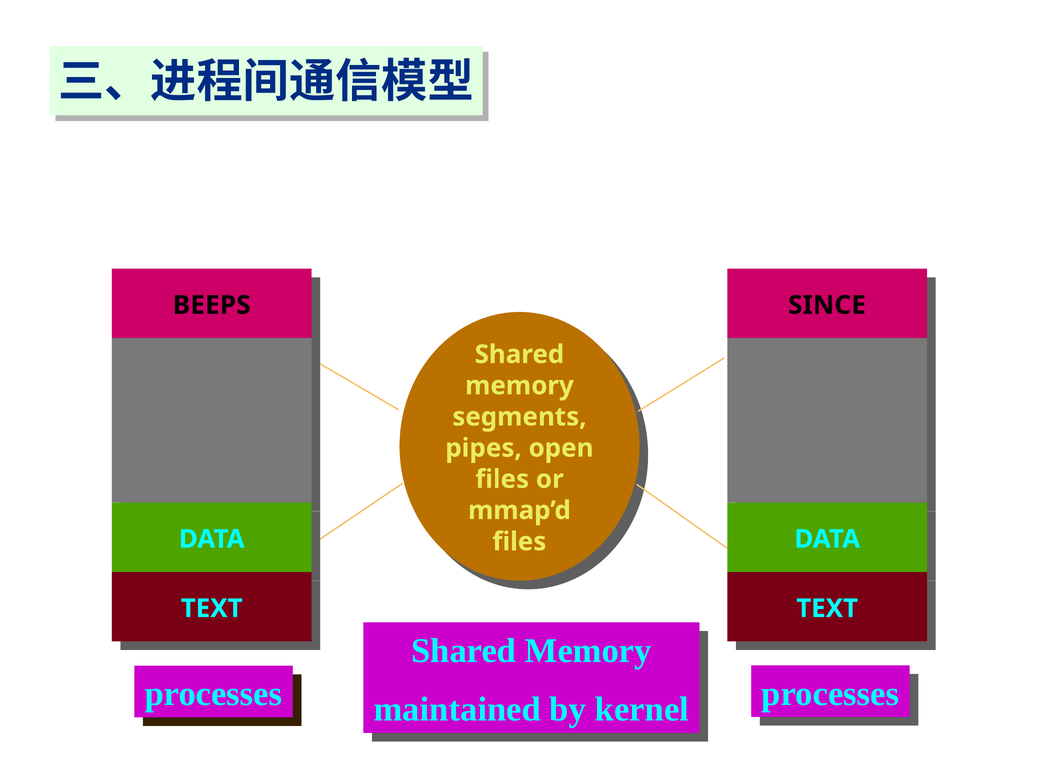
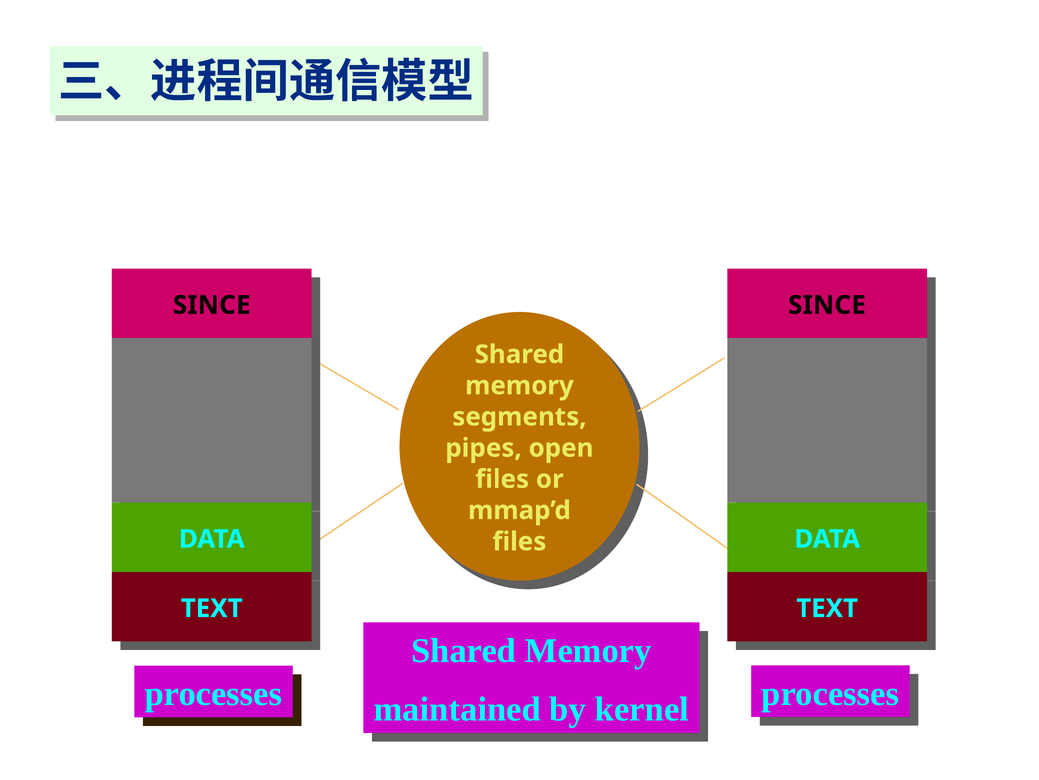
BEEPS at (212, 305): BEEPS -> SINCE
